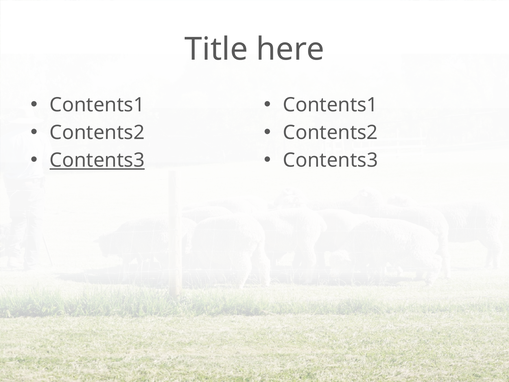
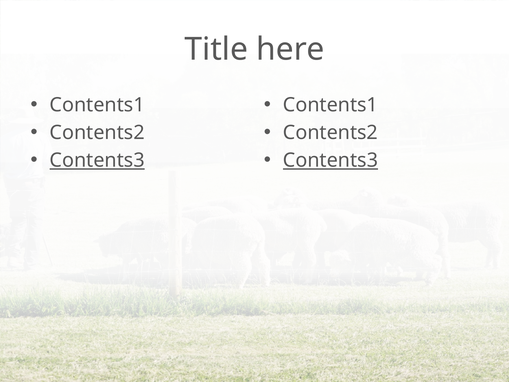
Contents3 at (330, 160) underline: none -> present
